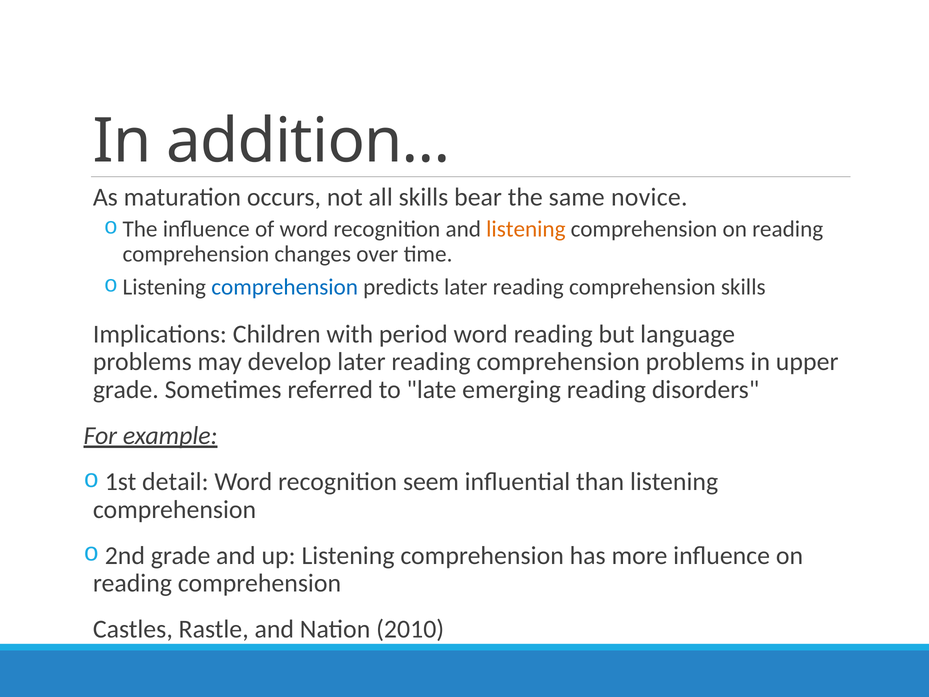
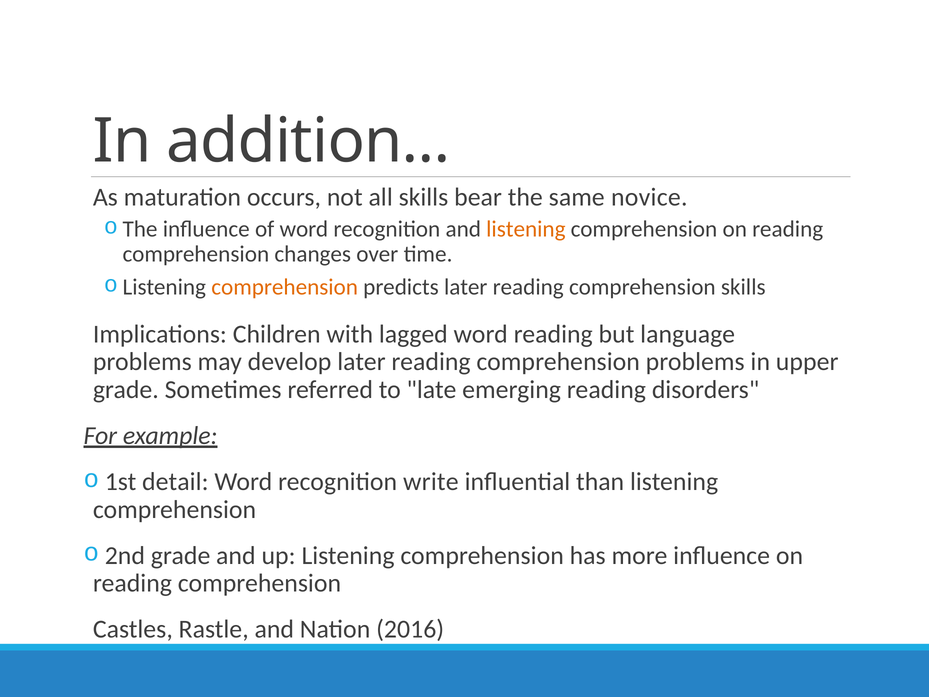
comprehension at (285, 287) colour: blue -> orange
period: period -> lagged
seem: seem -> write
2010: 2010 -> 2016
